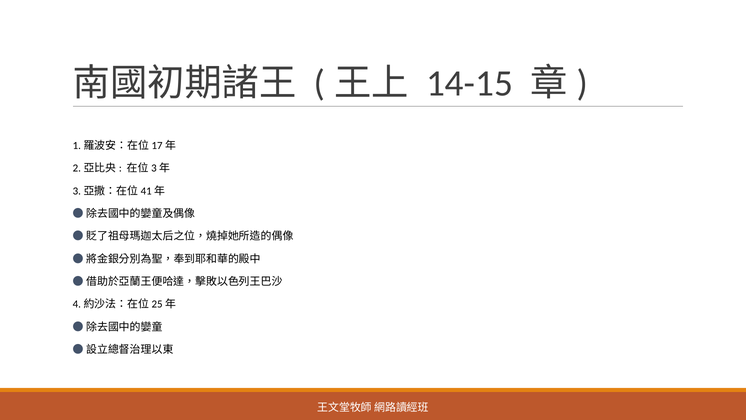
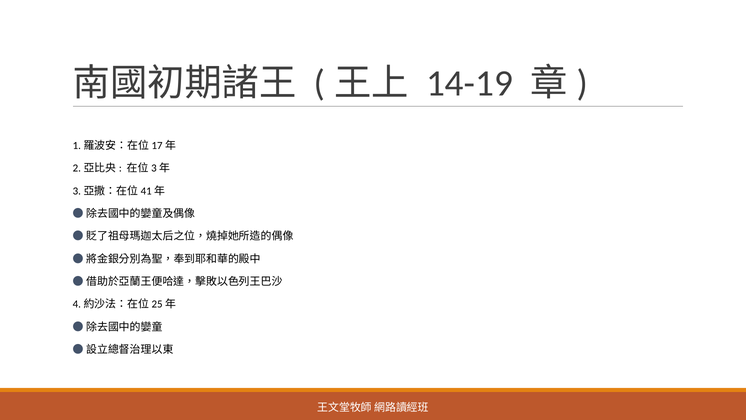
14-15: 14-15 -> 14-19
